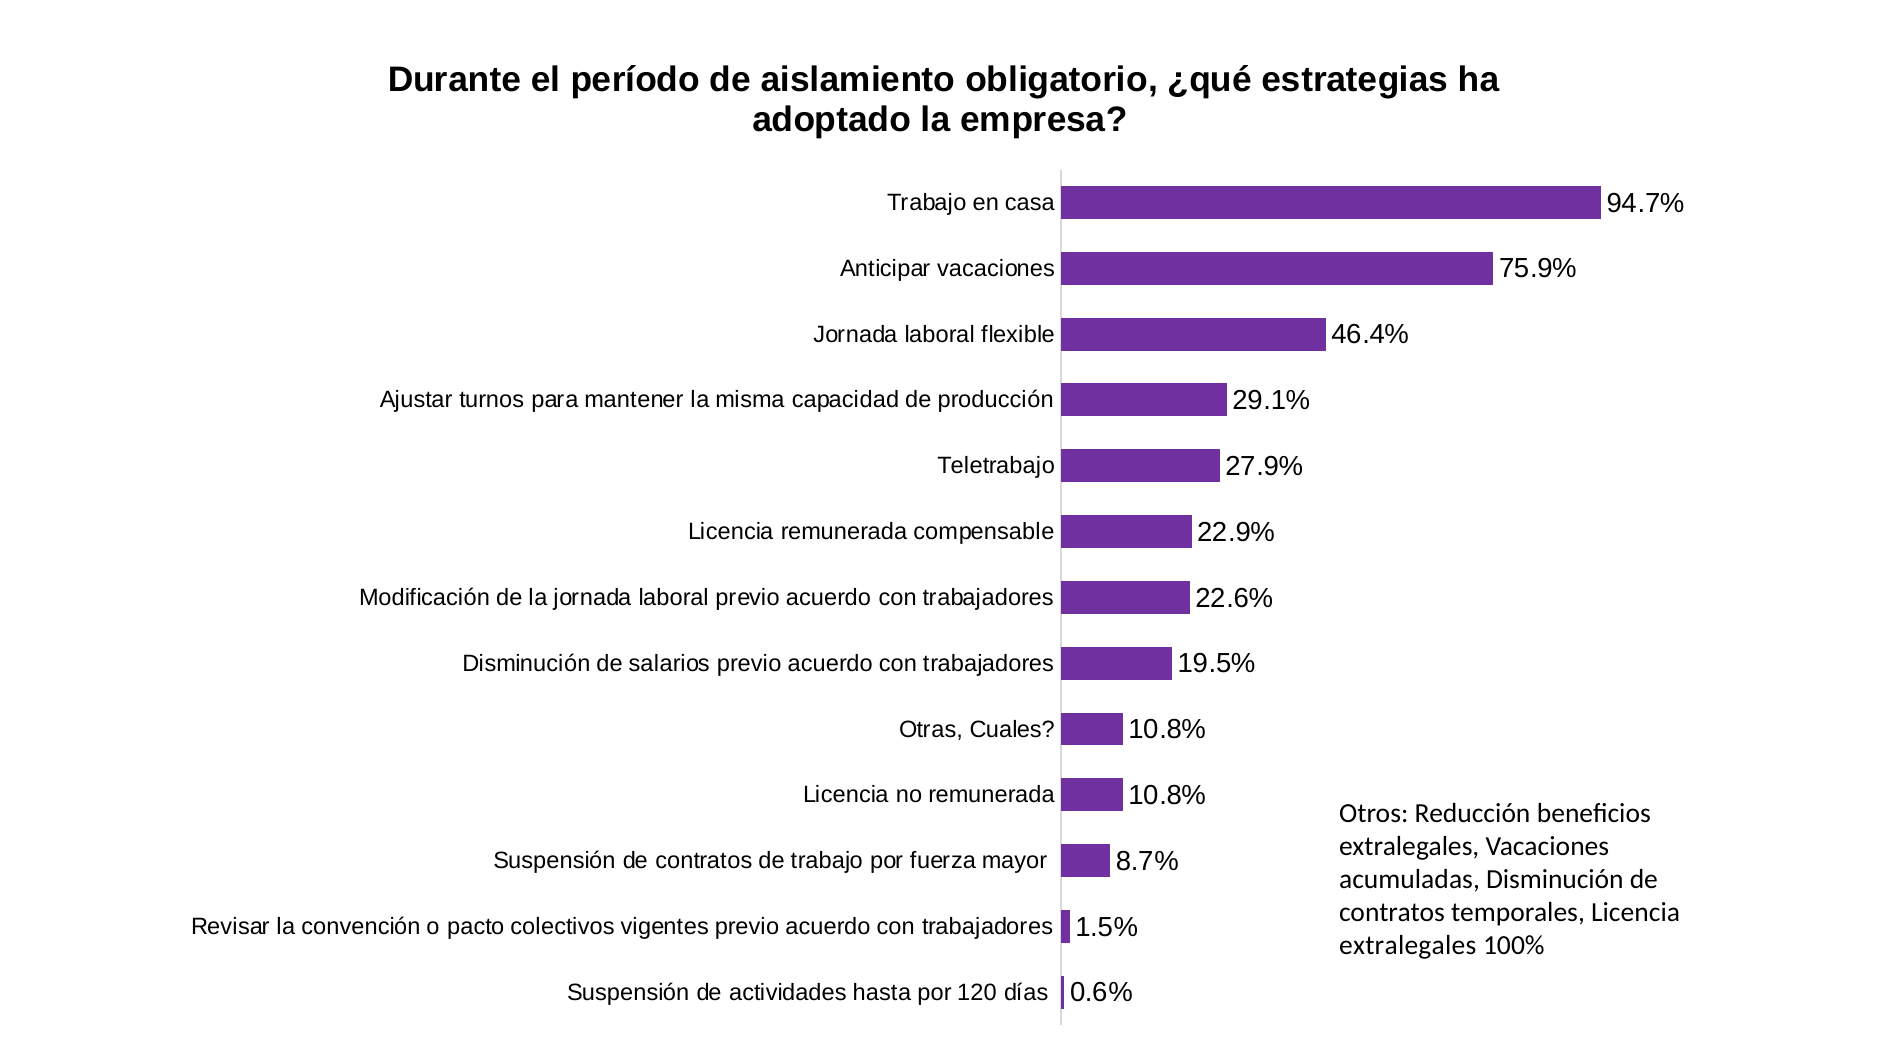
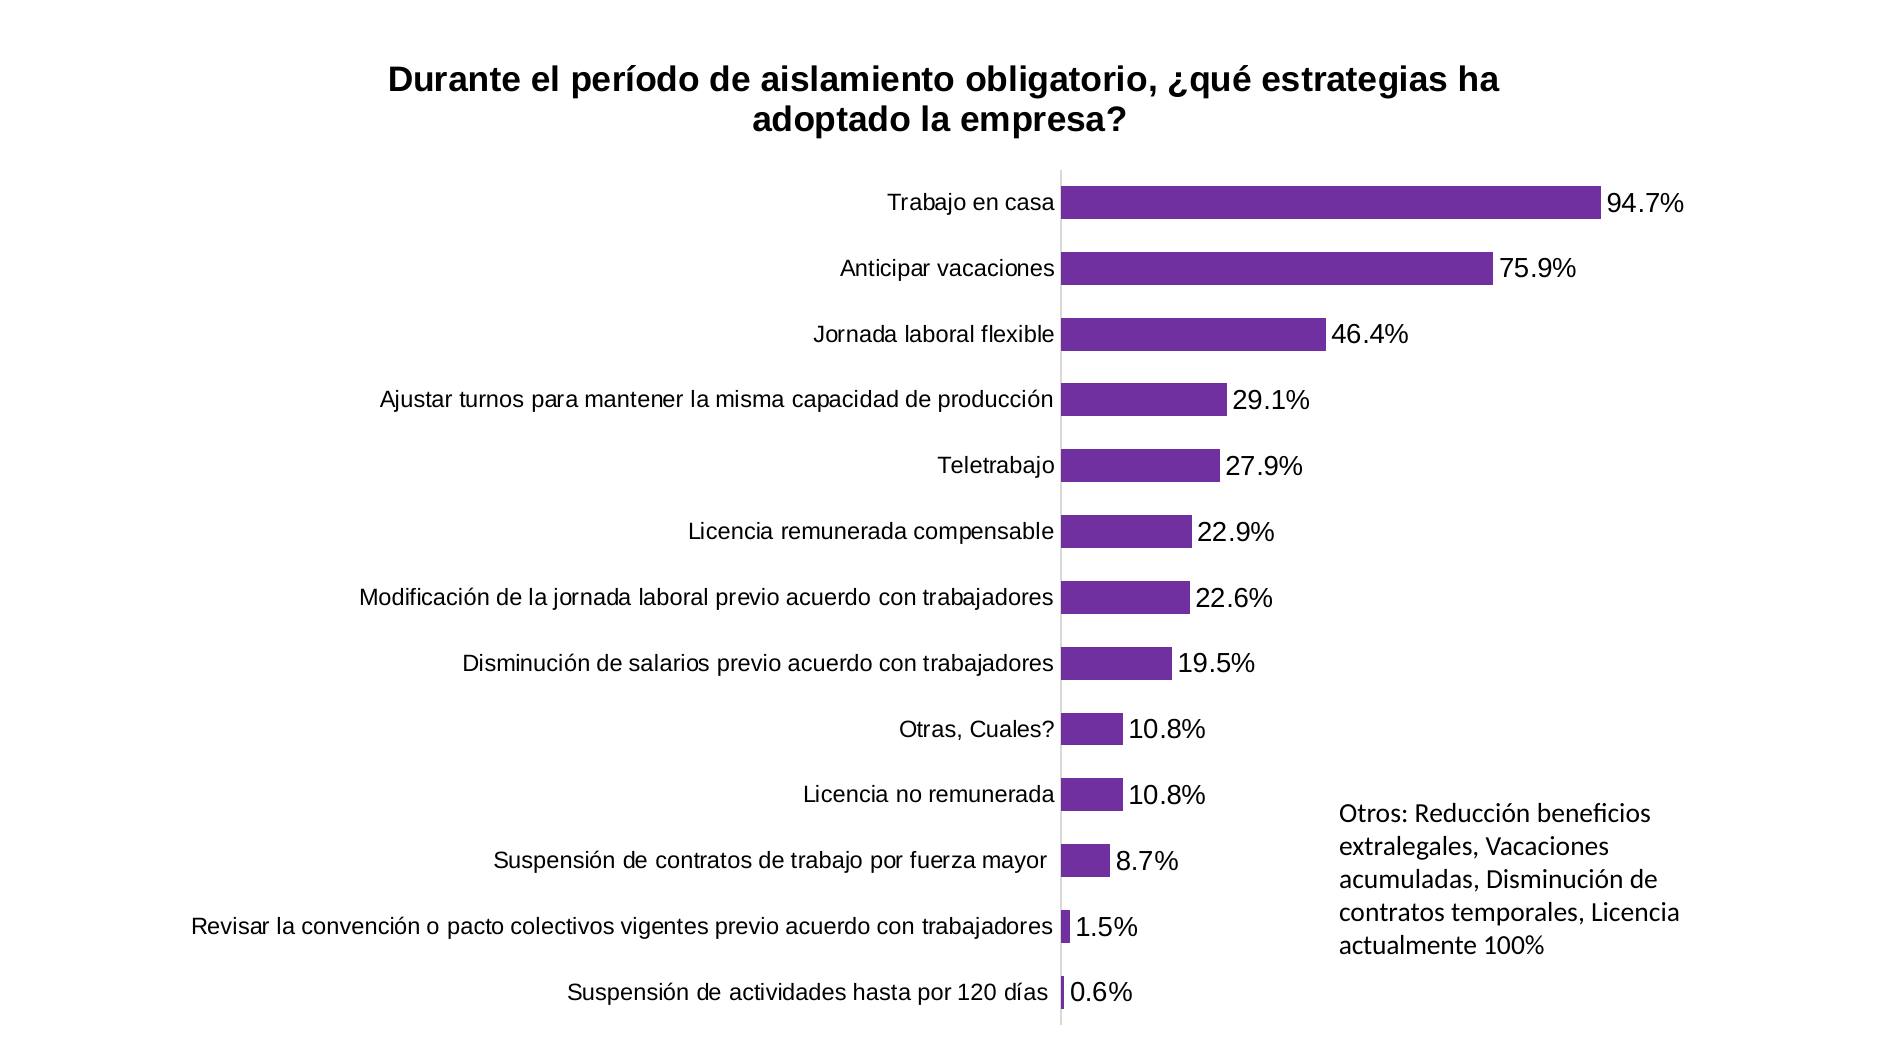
extralegales at (1408, 946): extralegales -> actualmente
